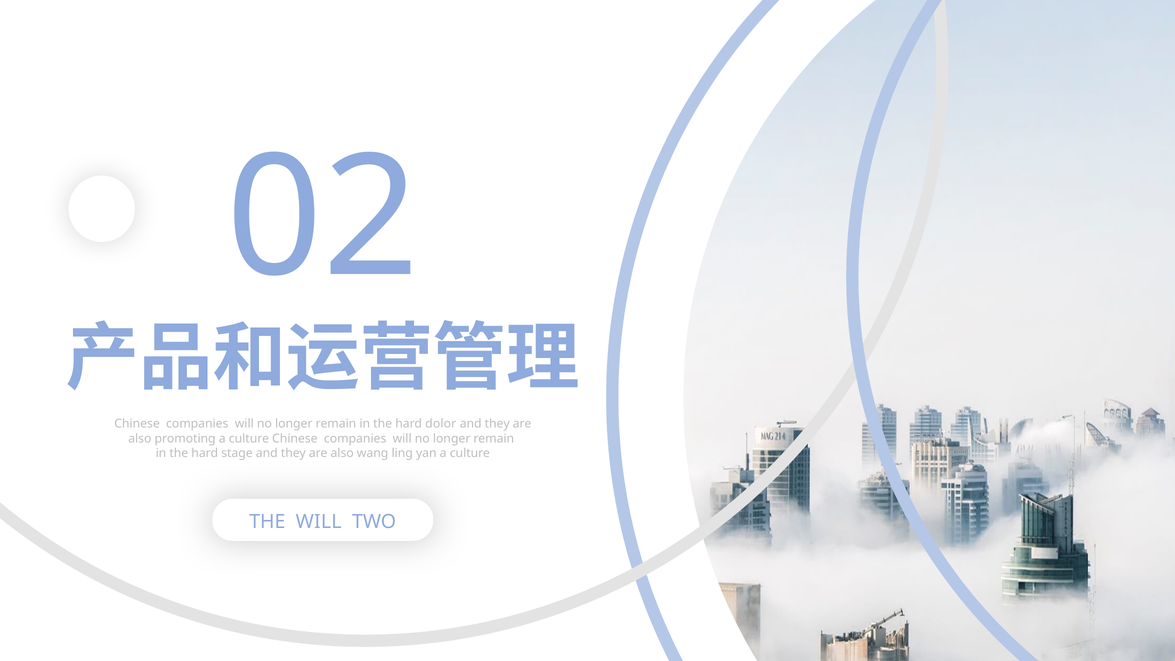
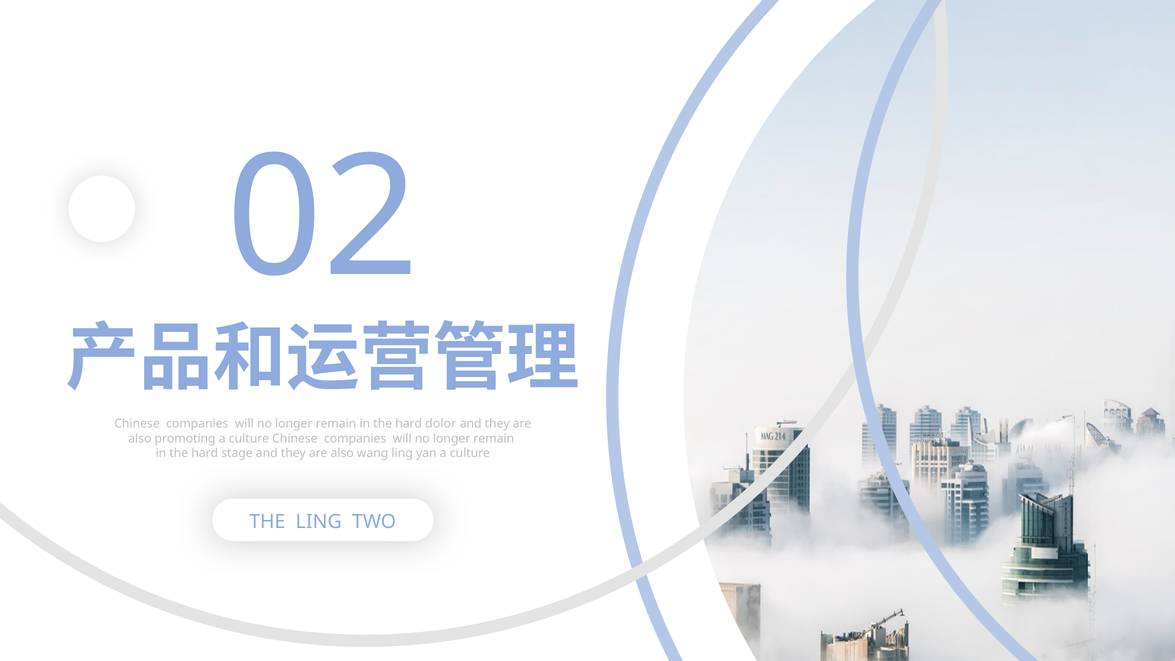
THE WILL: WILL -> LING
